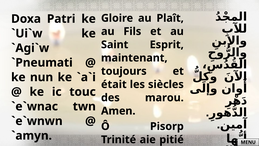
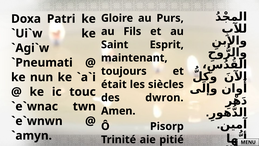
Plaît: Plaît -> Purs
marou: marou -> dwron
